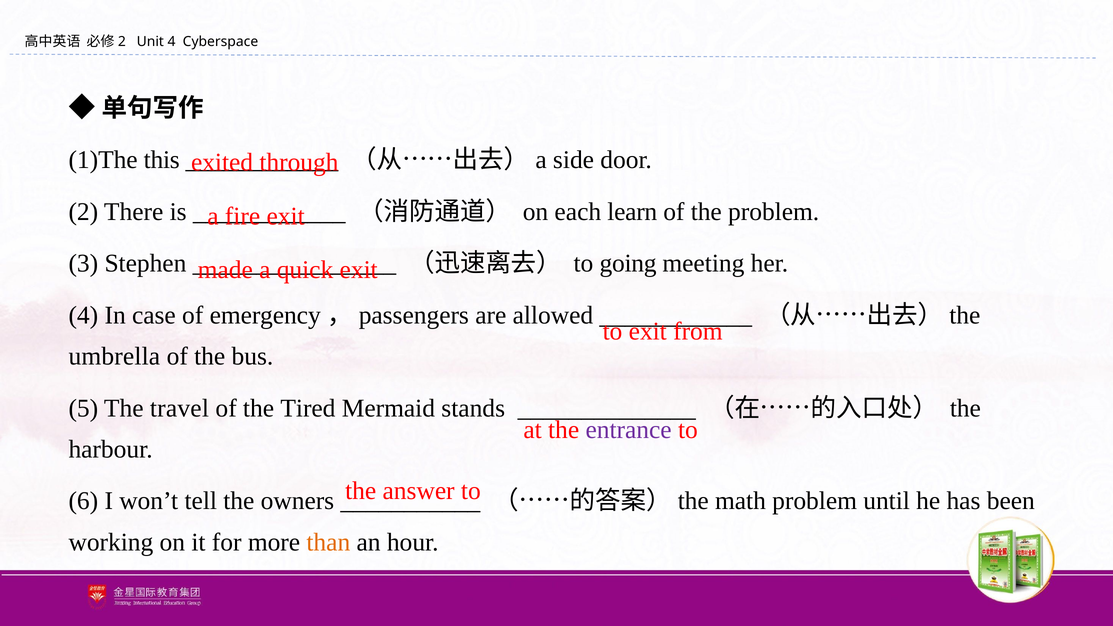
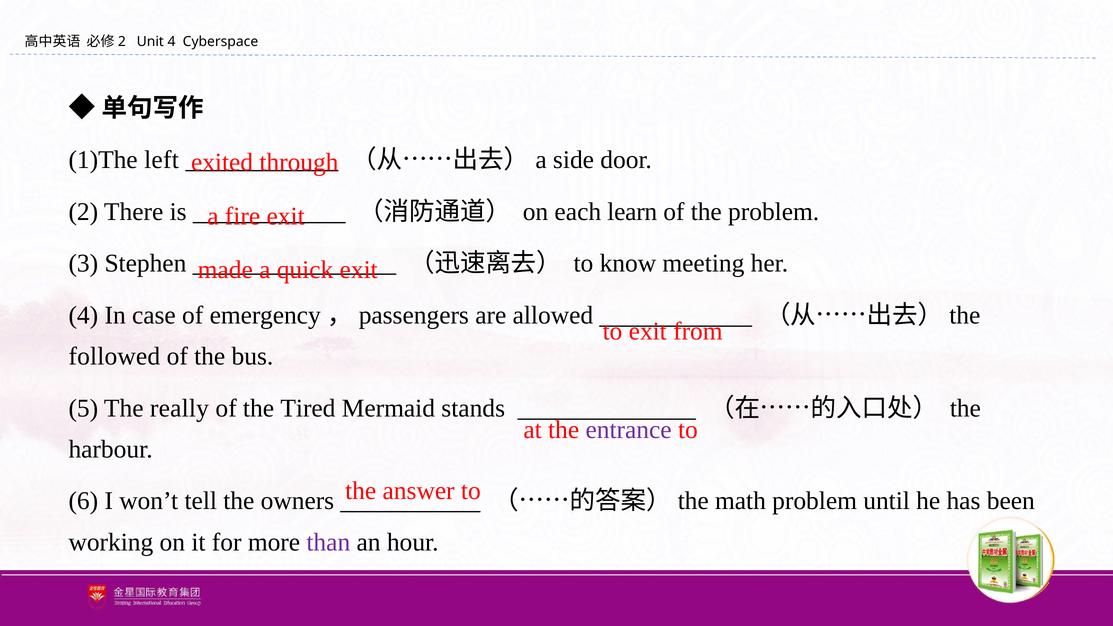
this: this -> left
going: going -> know
umbrella: umbrella -> followed
travel: travel -> really
than colour: orange -> purple
